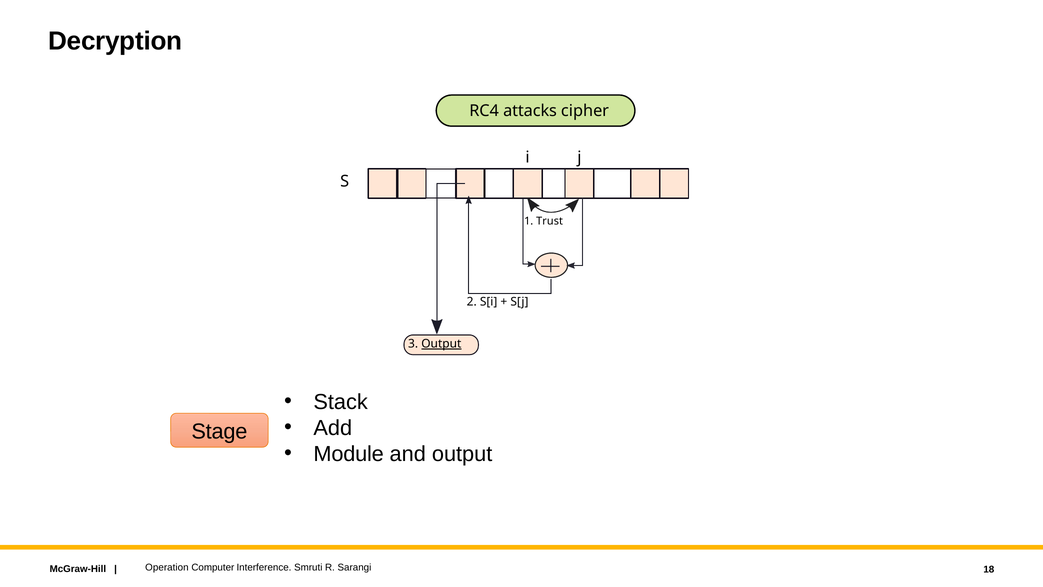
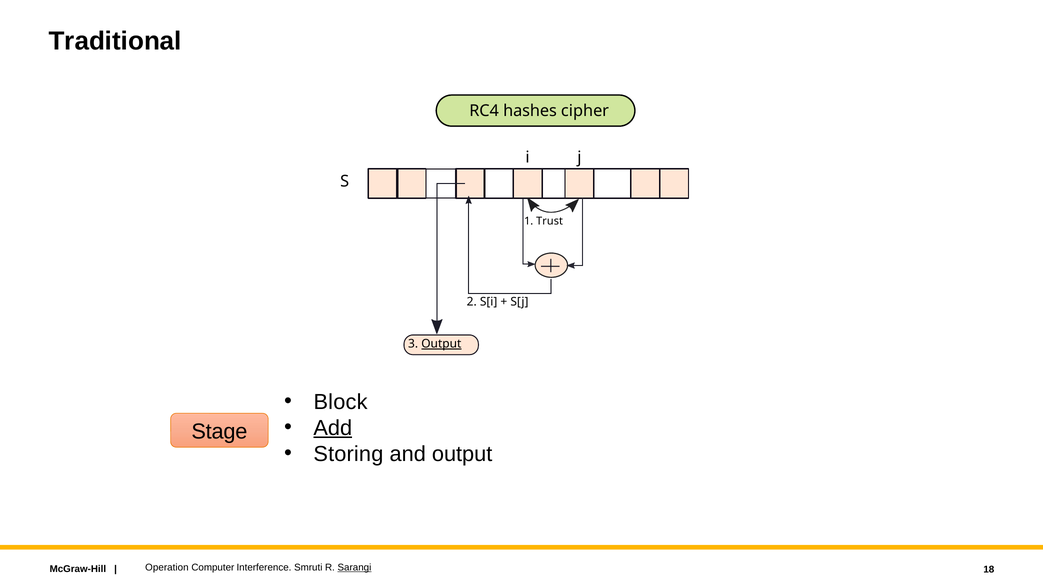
Decryption: Decryption -> Traditional
attacks: attacks -> hashes
Stack: Stack -> Block
Add underline: none -> present
Module: Module -> Storing
Sarangi underline: none -> present
